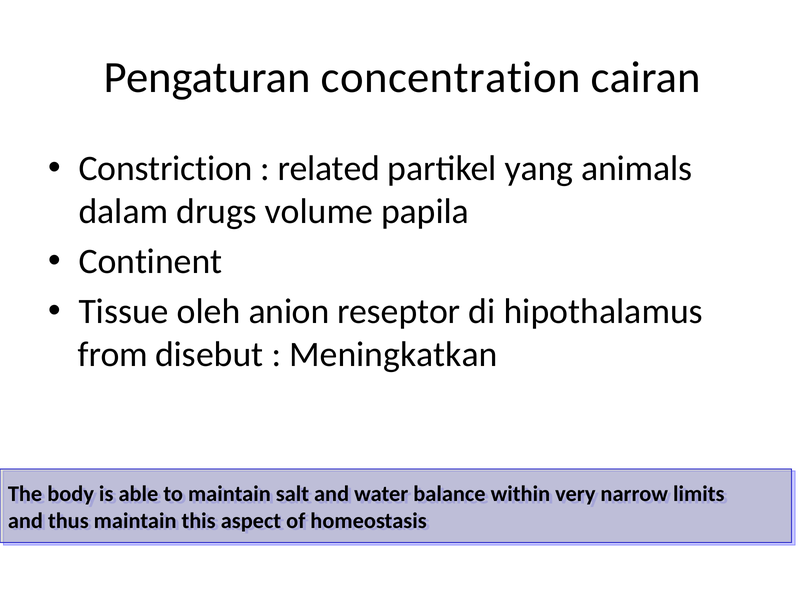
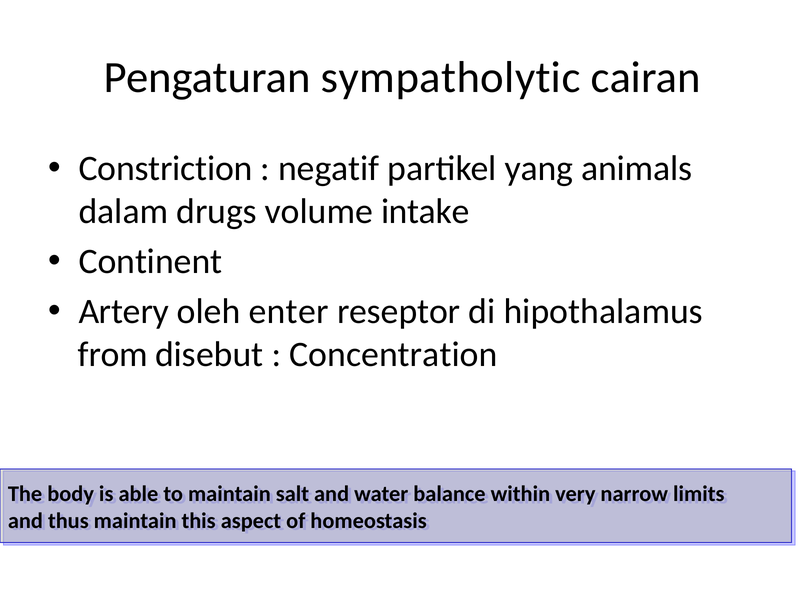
concentration: concentration -> sympatholytic
related: related -> negatif
papila: papila -> intake
Tissue: Tissue -> Artery
anion: anion -> enter
Meningkatkan: Meningkatkan -> Concentration
